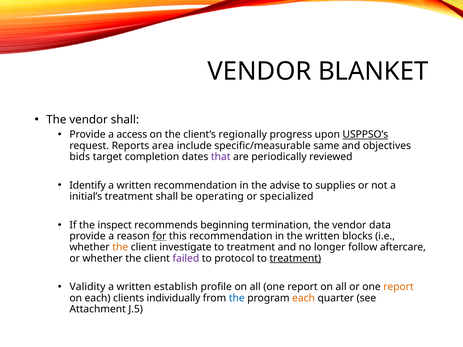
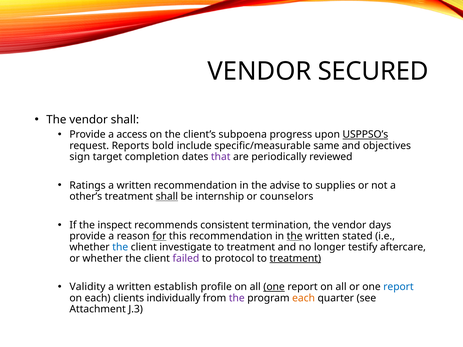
BLANKET: BLANKET -> SECURED
regionally: regionally -> subpoena
area: area -> bold
bids: bids -> sign
Identify: Identify -> Ratings
initial’s: initial’s -> other’s
shall at (167, 197) underline: none -> present
operating: operating -> internship
specialized: specialized -> counselors
beginning: beginning -> consistent
data: data -> days
the at (295, 236) underline: none -> present
blocks: blocks -> stated
the at (120, 247) colour: orange -> blue
follow: follow -> testify
one at (274, 287) underline: none -> present
report at (398, 287) colour: orange -> blue
the at (237, 298) colour: blue -> purple
J.5: J.5 -> J.3
